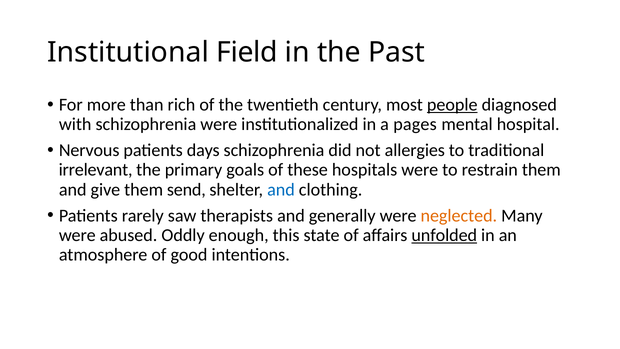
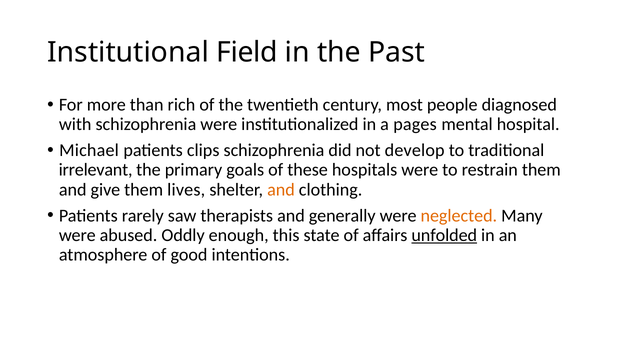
people underline: present -> none
Nervous: Nervous -> Michael
days: days -> clips
allergies: allergies -> develop
send: send -> lives
and at (281, 189) colour: blue -> orange
